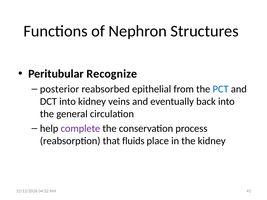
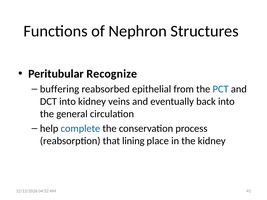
posterior: posterior -> buffering
complete colour: purple -> blue
fluids: fluids -> lining
